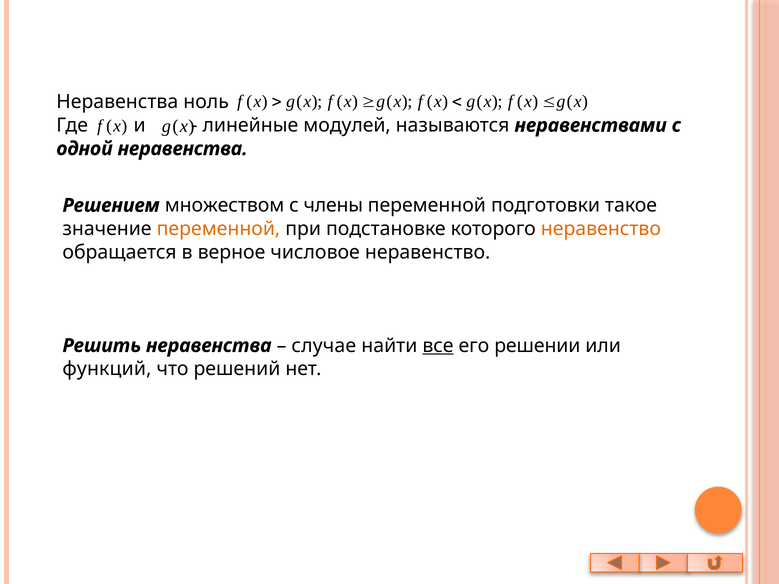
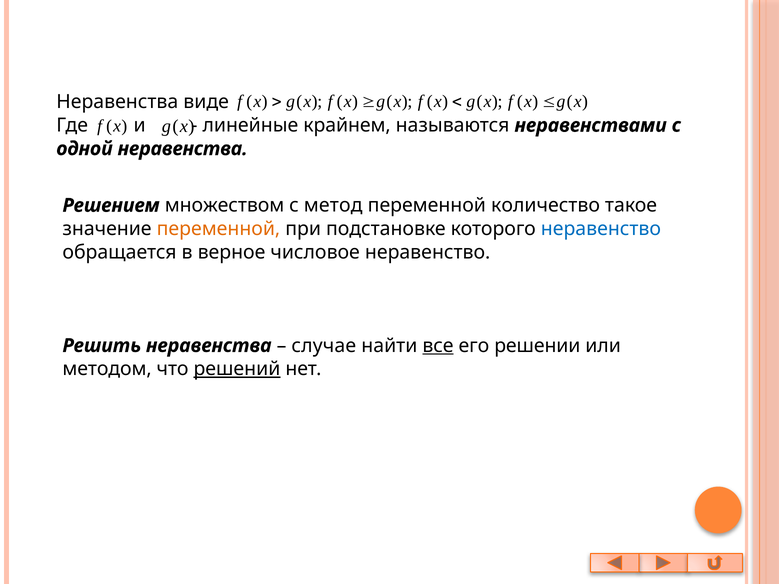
ноль: ноль -> виде
модулей: модулей -> крайнем
члены: члены -> метод
подготовки: подготовки -> количество
неравенство at (601, 229) colour: orange -> blue
функций: функций -> методом
решений underline: none -> present
